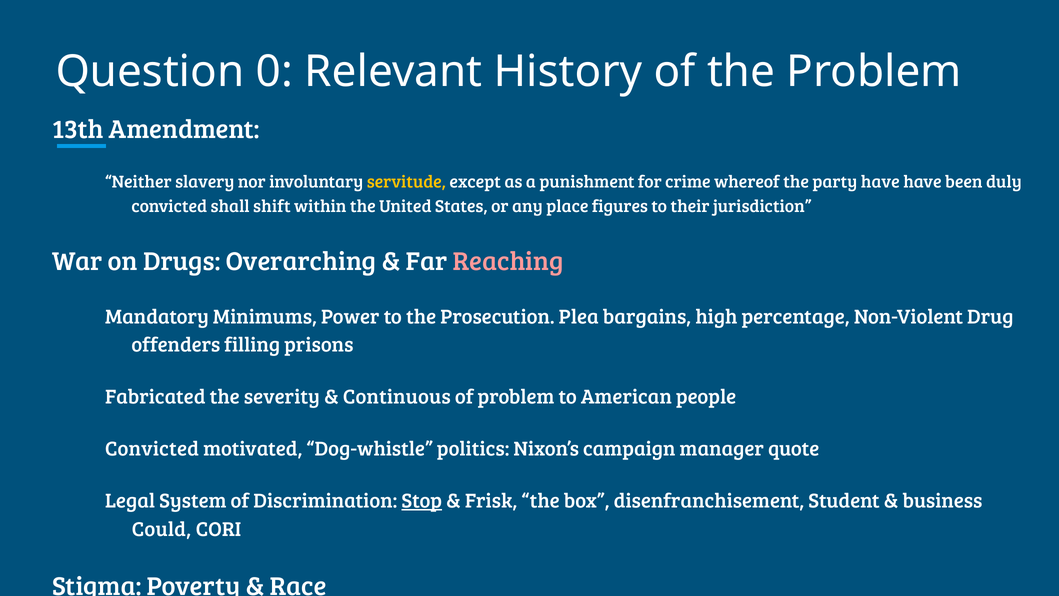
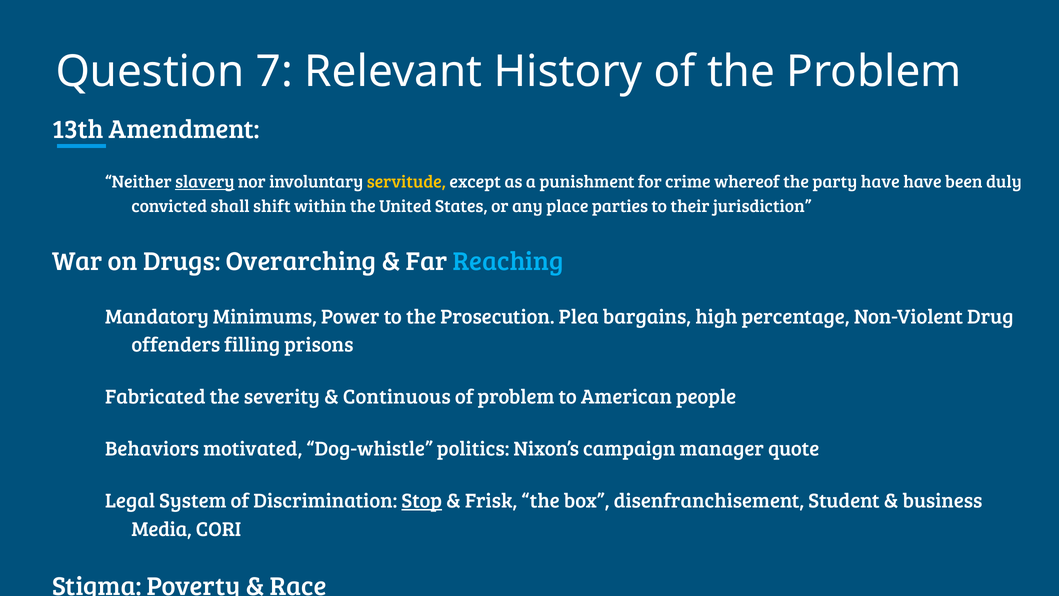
0: 0 -> 7
slavery underline: none -> present
figures: figures -> parties
Reaching colour: pink -> light blue
Convicted at (152, 449): Convicted -> Behaviors
Could: Could -> Media
